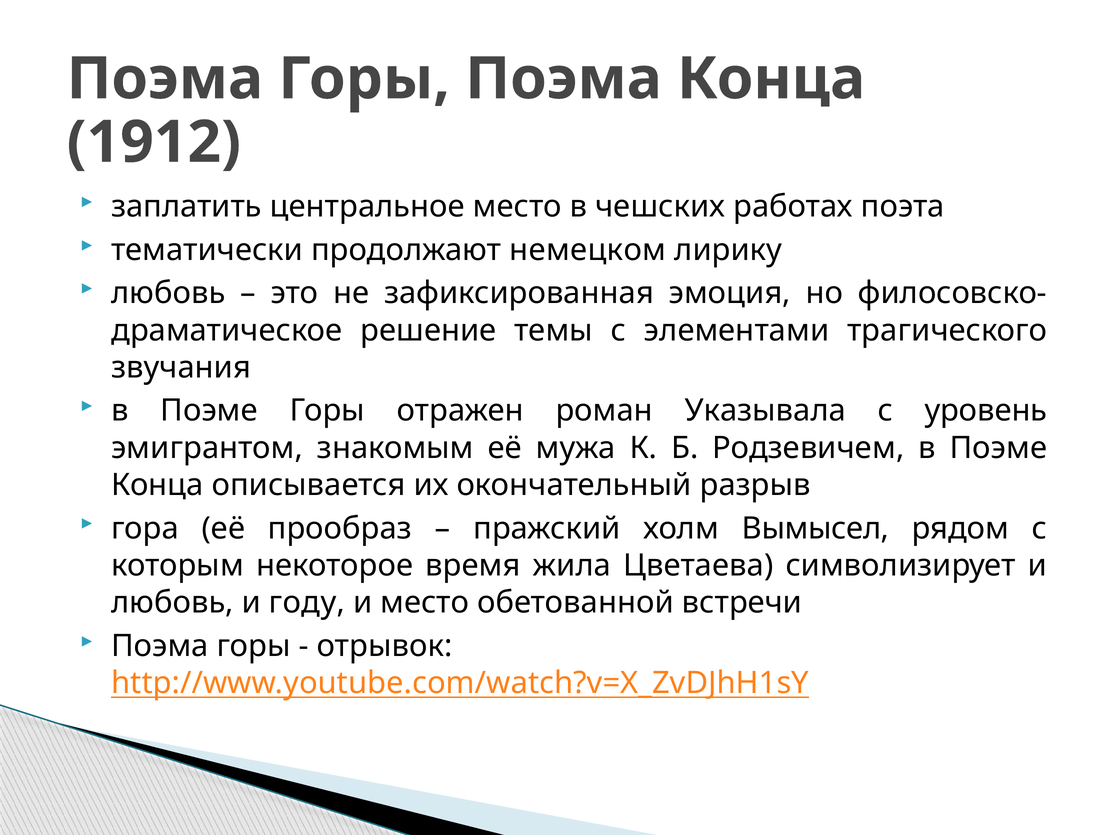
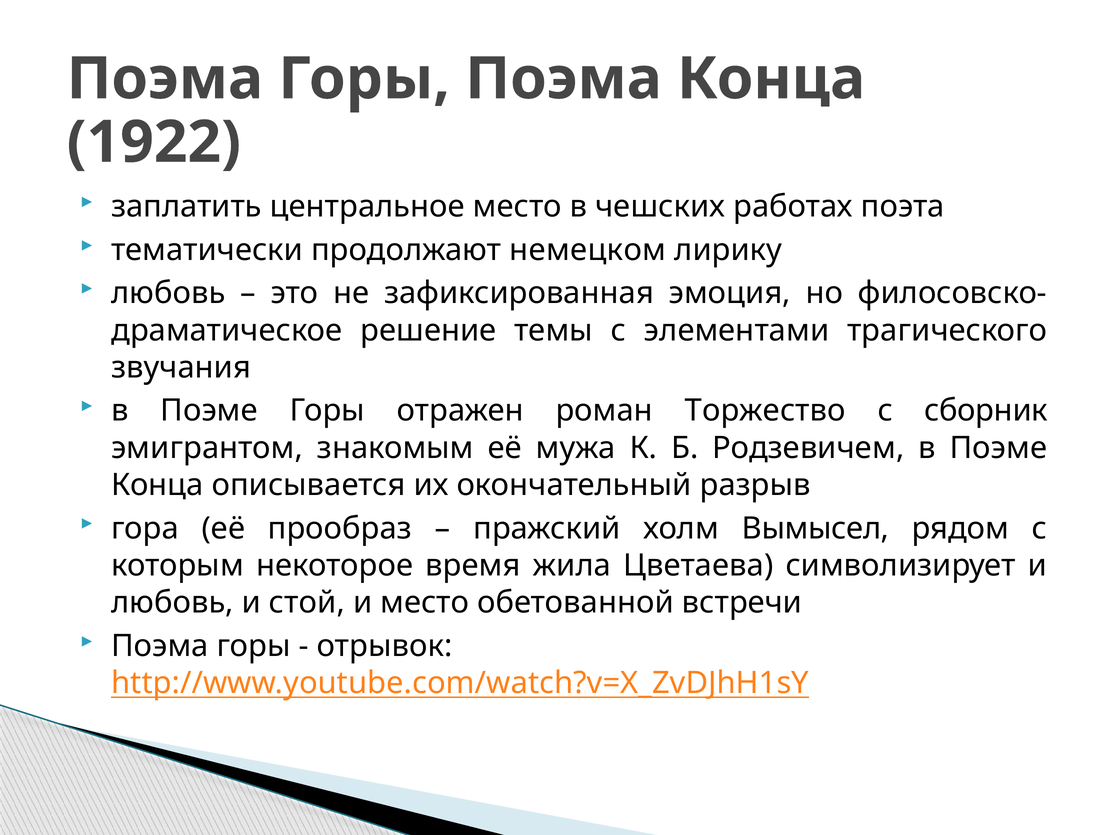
1912: 1912 -> 1922
Указывала: Указывала -> Торжество
уровень: уровень -> сборник
году: году -> стой
